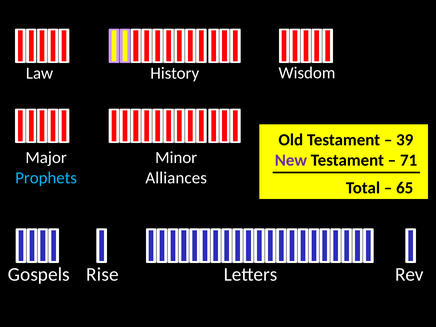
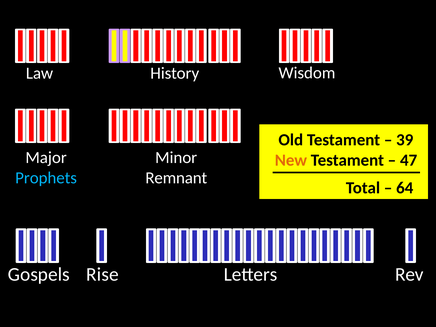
New colour: purple -> orange
71: 71 -> 47
Alliances: Alliances -> Remnant
65: 65 -> 64
